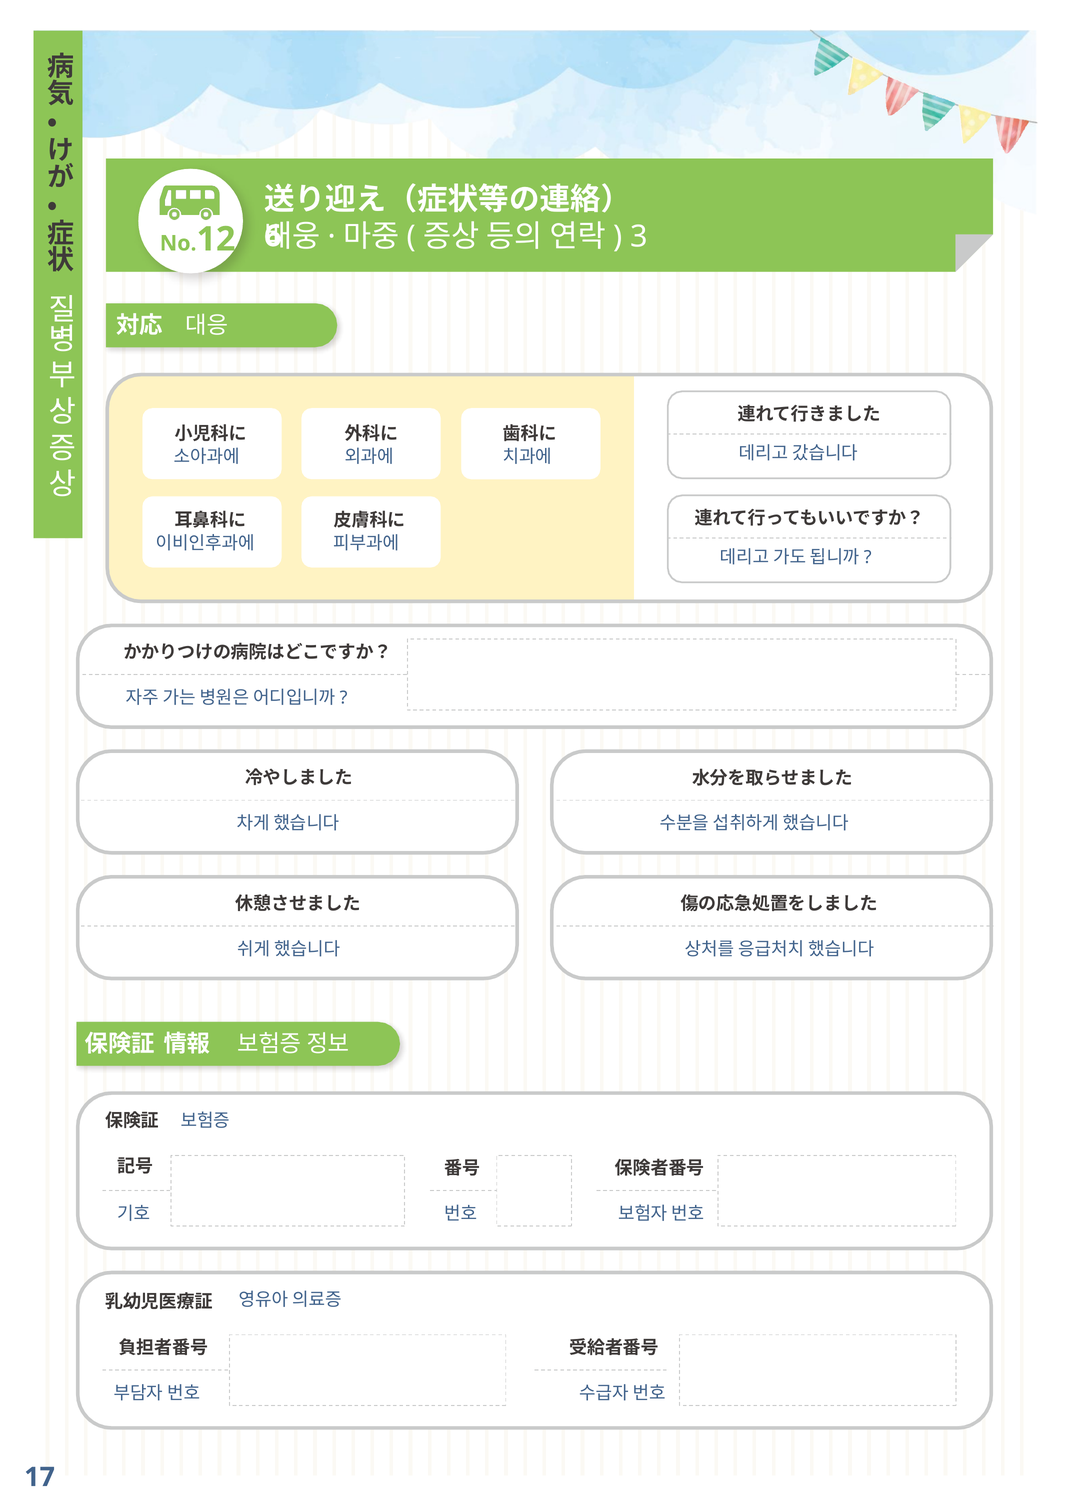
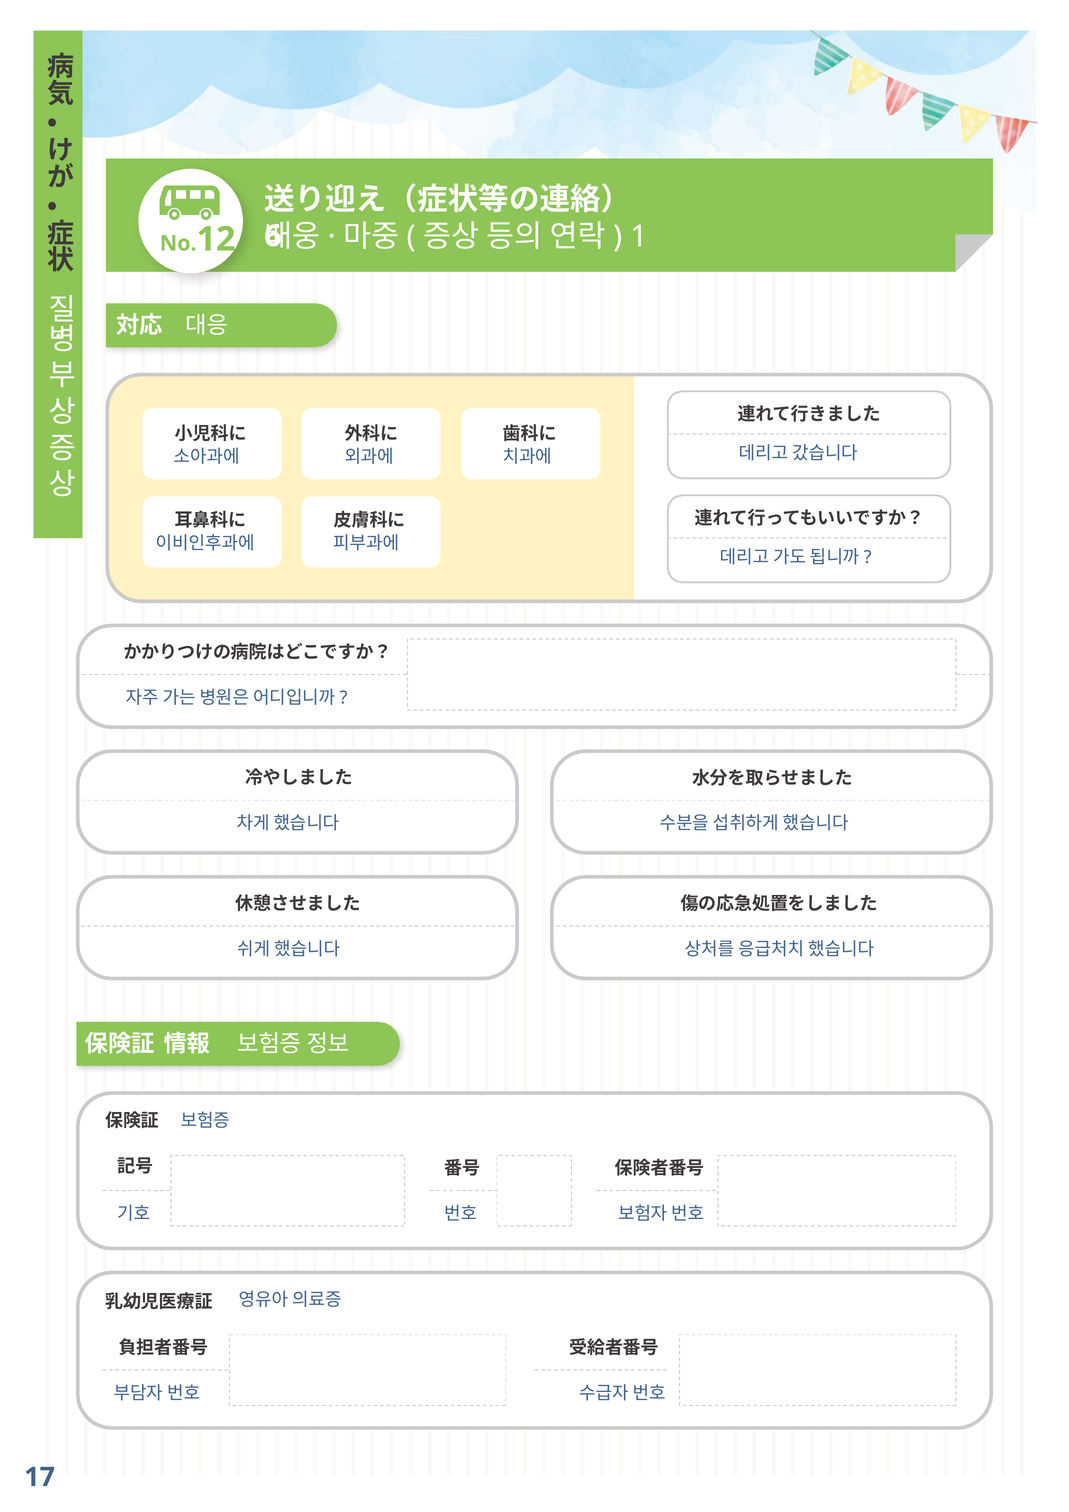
3: 3 -> 1
